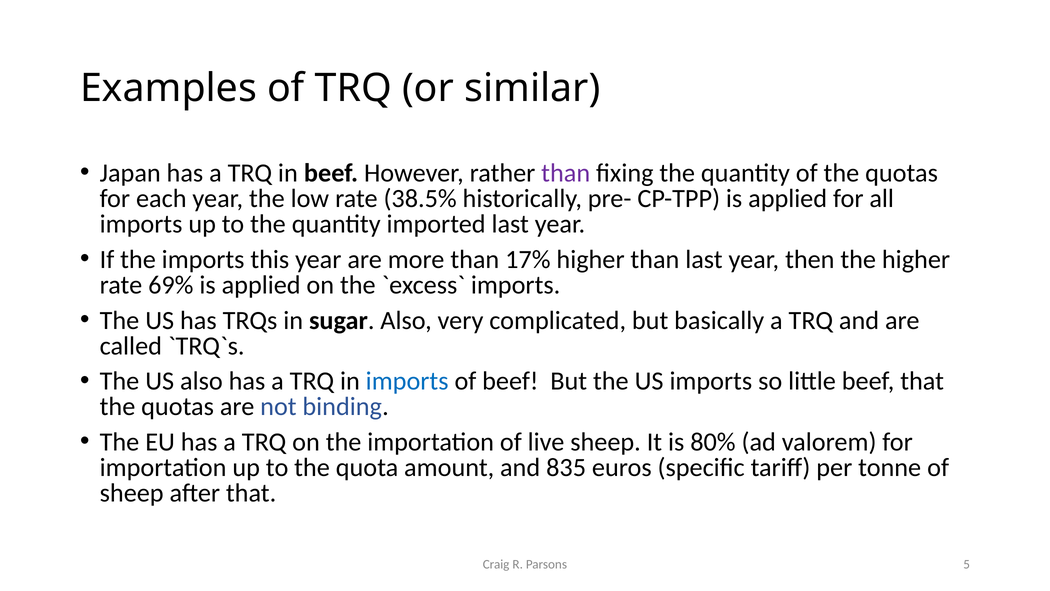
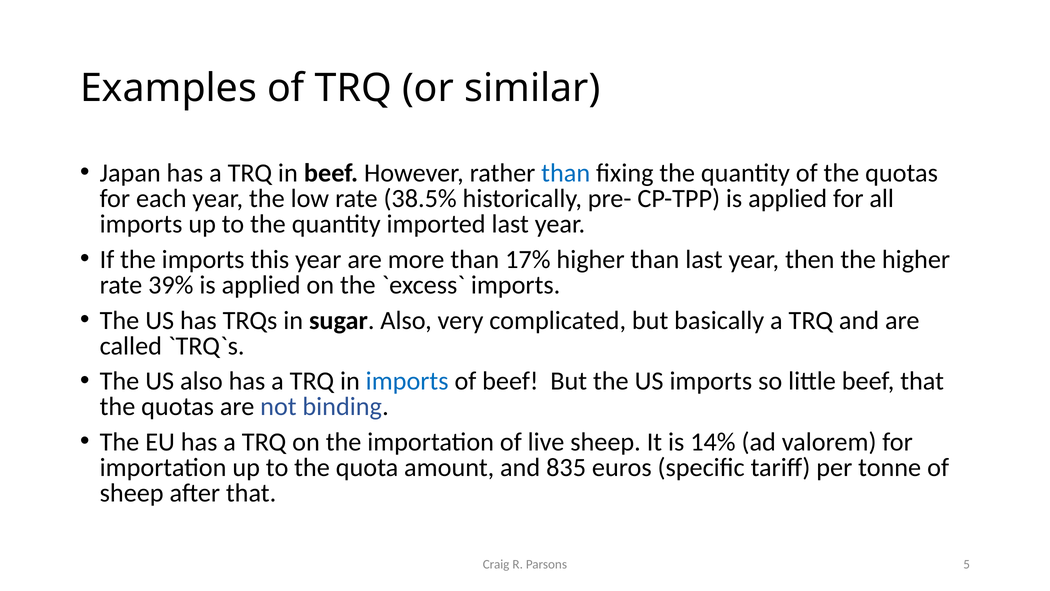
than at (566, 173) colour: purple -> blue
69%: 69% -> 39%
80%: 80% -> 14%
